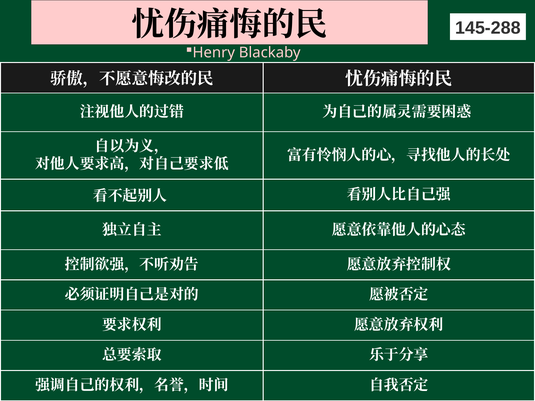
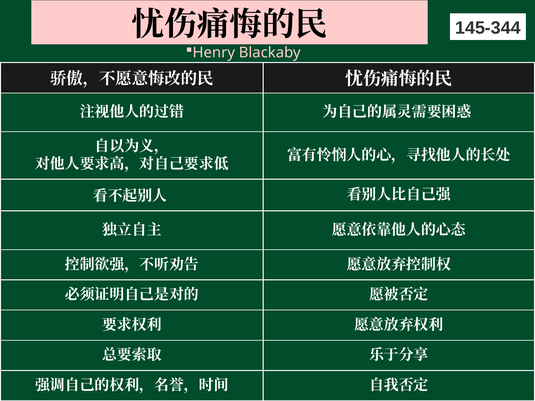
145-288: 145-288 -> 145-344
